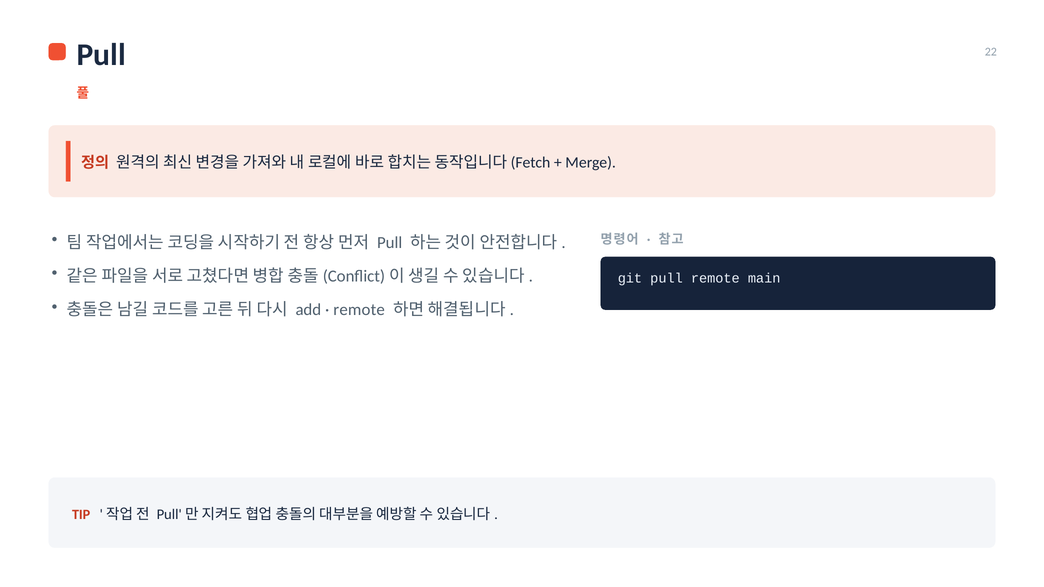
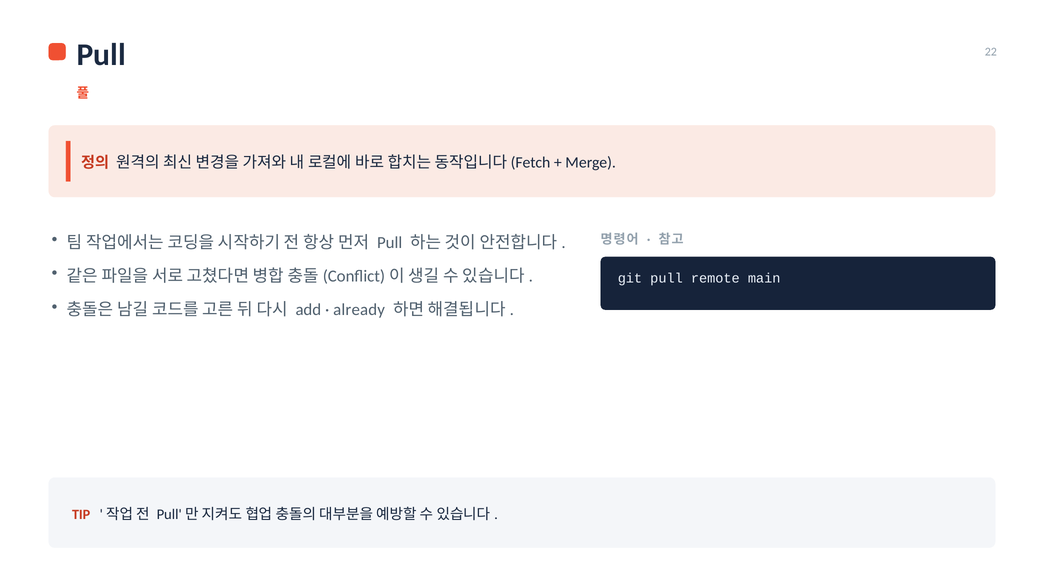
remote at (359, 310): remote -> already
